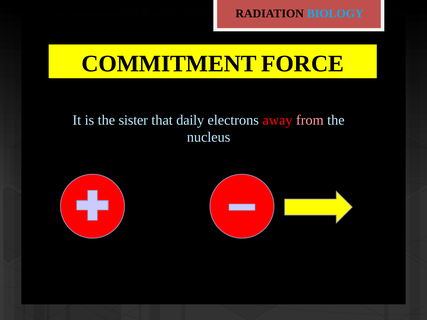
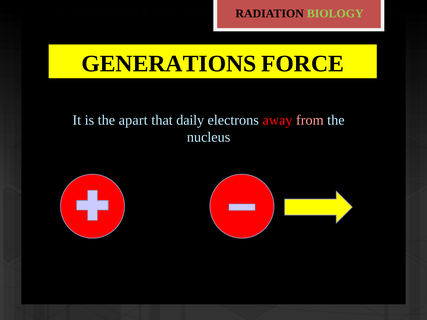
BIOLOGY colour: light blue -> light green
COMMITMENT: COMMITMENT -> GENERATIONS
sister: sister -> apart
